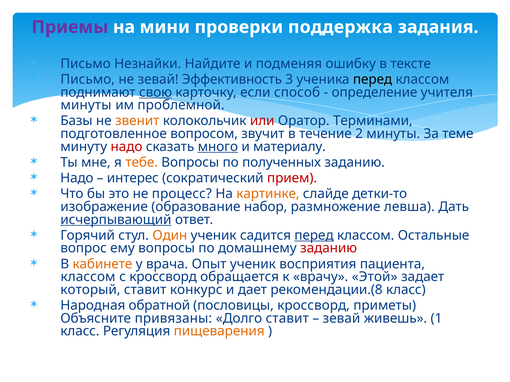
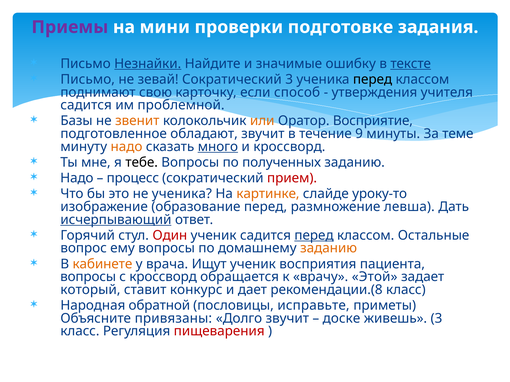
поддержка: поддержка -> подготовке
Незнайки underline: none -> present
подменяя: подменяя -> значимые
тексте underline: none -> present
зевай Эффективность: Эффективность -> Сократический
свою underline: present -> none
определение: определение -> утверждения
минуты at (86, 105): минуты -> садится
или colour: red -> orange
Терминами: Терминами -> Восприятие
вопросом: вопросом -> обладают
2: 2 -> 9
надо at (126, 147) colour: red -> orange
и материалу: материалу -> кроссворд
тебе colour: orange -> black
интерес: интерес -> процесс
не процесс: процесс -> ученика
детки-то: детки-то -> уроку-то
образование набор: набор -> перед
Один colour: orange -> red
заданию at (329, 249) colour: red -> orange
Опыт: Опыт -> Ищут
классом at (88, 277): классом -> вопросы
пословицы кроссворд: кроссворд -> исправьте
Долго ставит: ставит -> звучит
зевай at (341, 319): зевай -> доске
живешь 1: 1 -> 3
пищеварения colour: orange -> red
